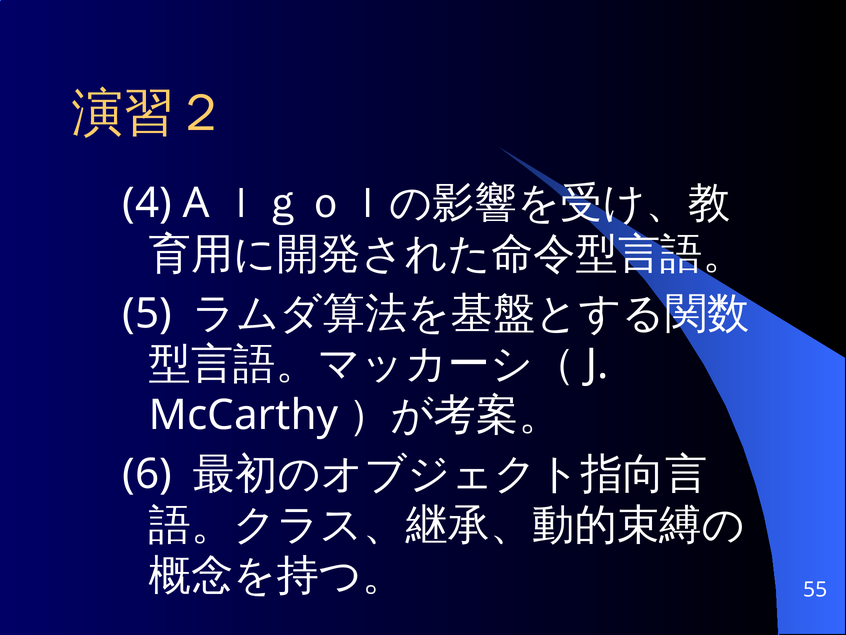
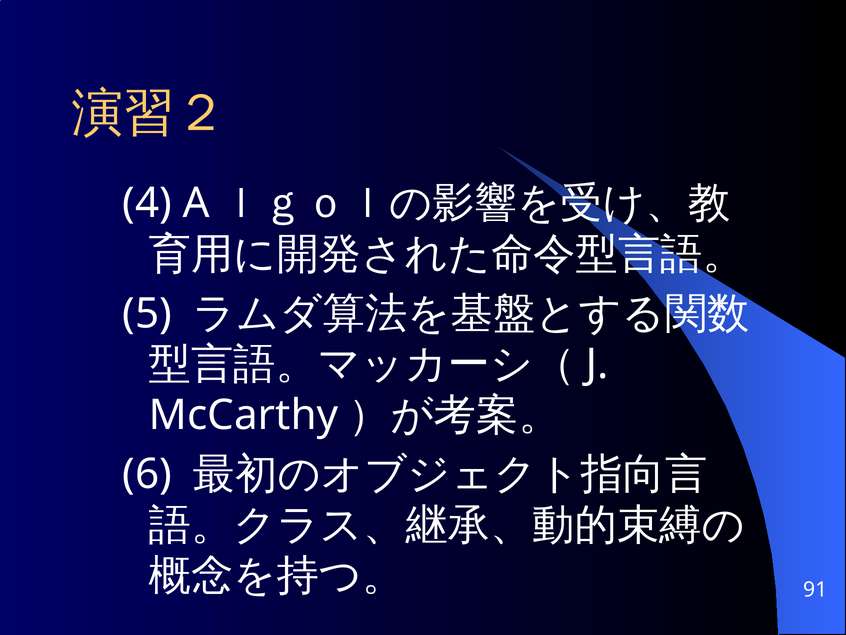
55: 55 -> 91
